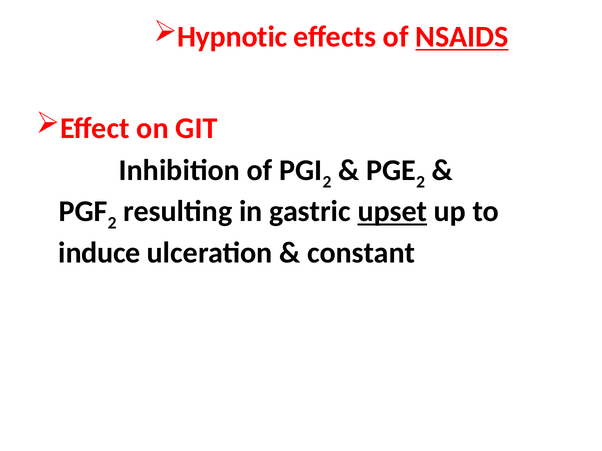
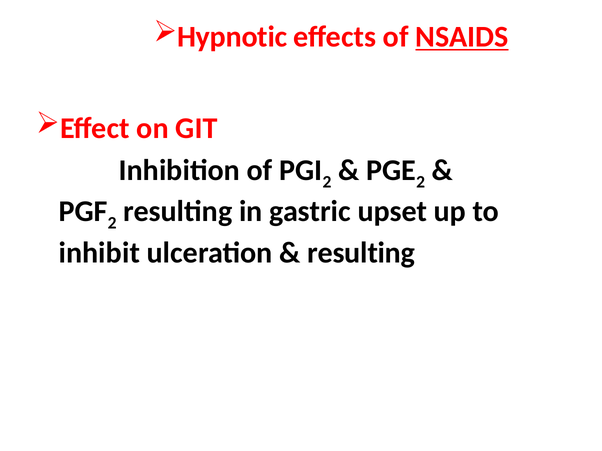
upset underline: present -> none
induce: induce -> inhibit
constant at (361, 253): constant -> resulting
